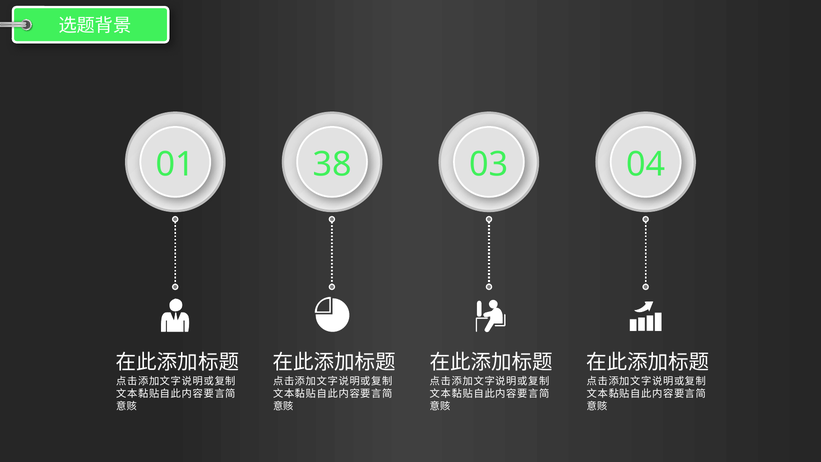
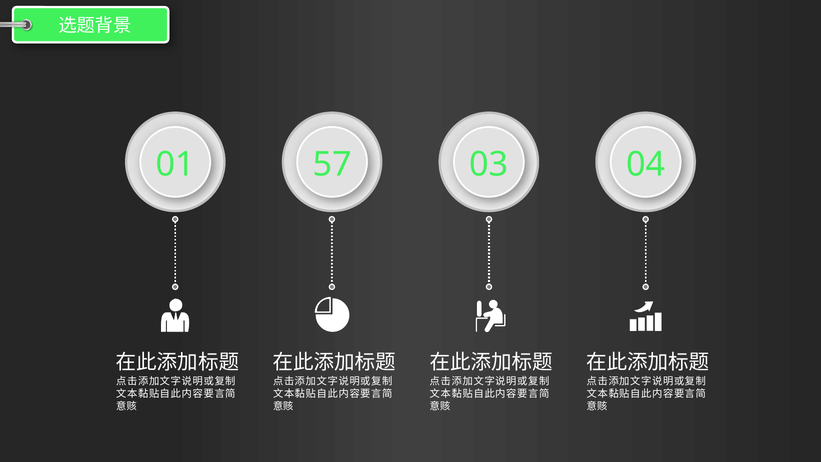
38: 38 -> 57
